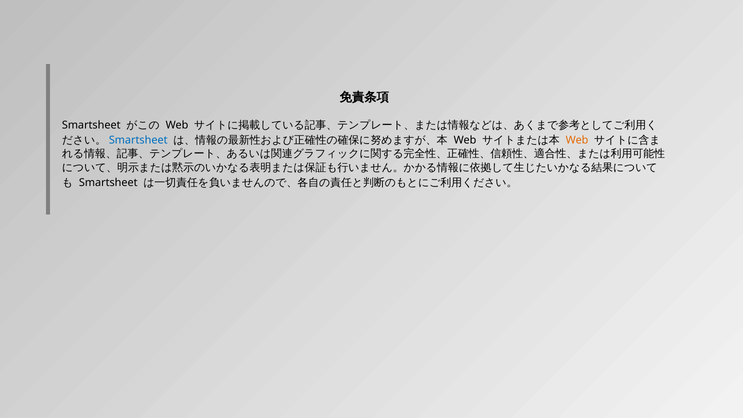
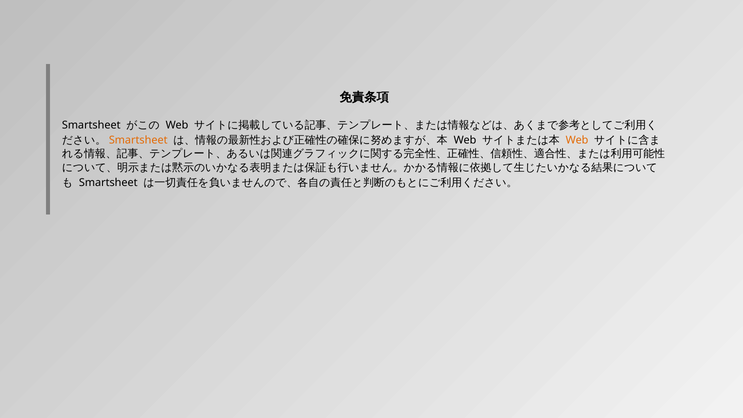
Smartsheet at (138, 140) colour: blue -> orange
